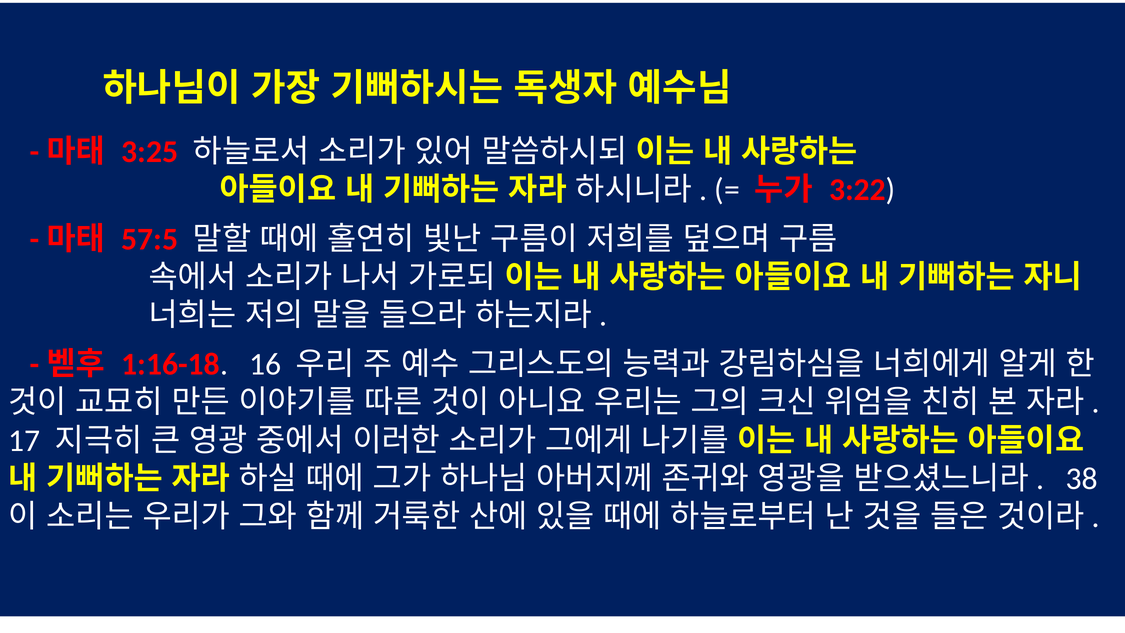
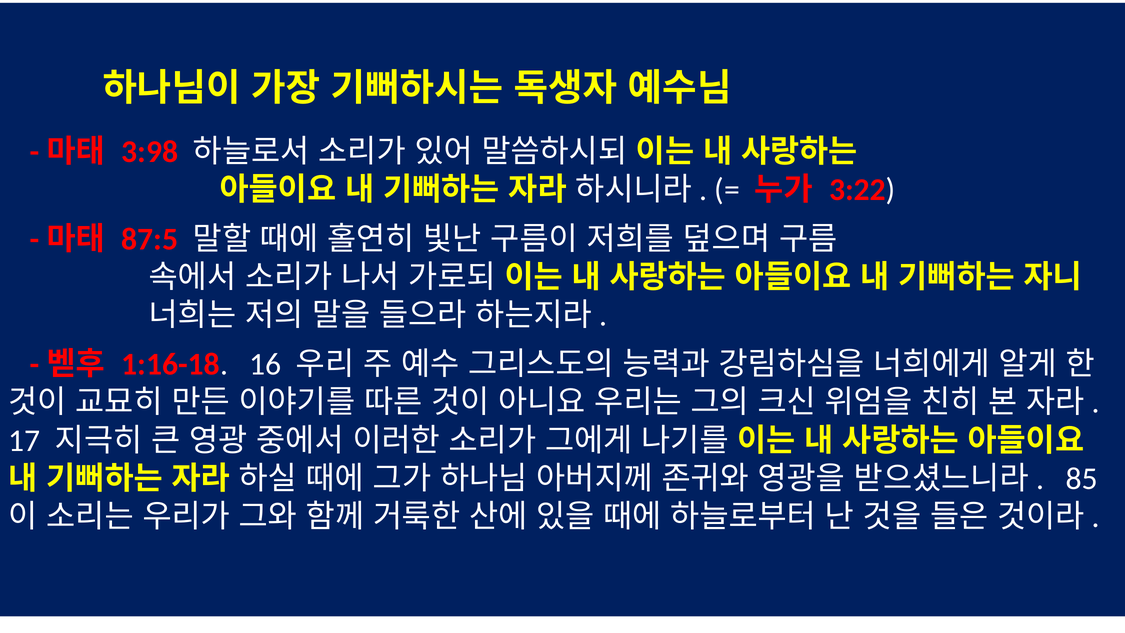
3:25: 3:25 -> 3:98
57:5: 57:5 -> 87:5
38: 38 -> 85
